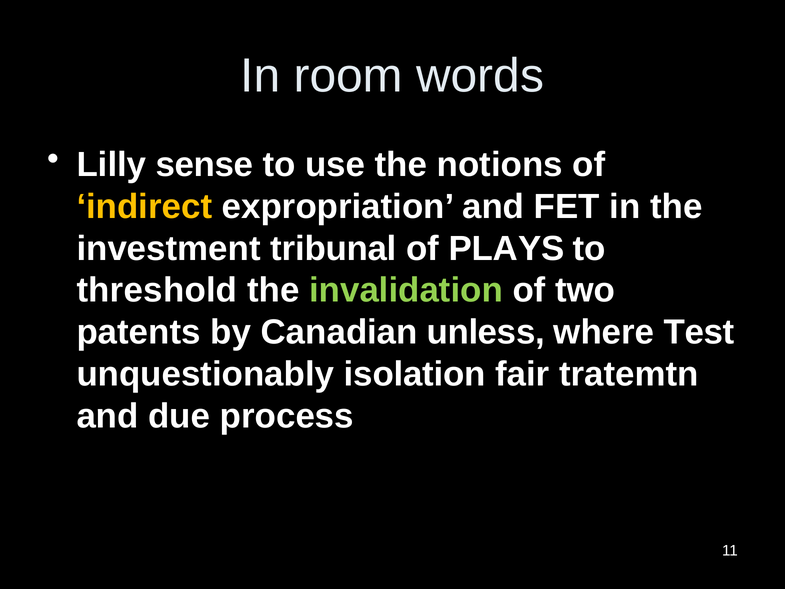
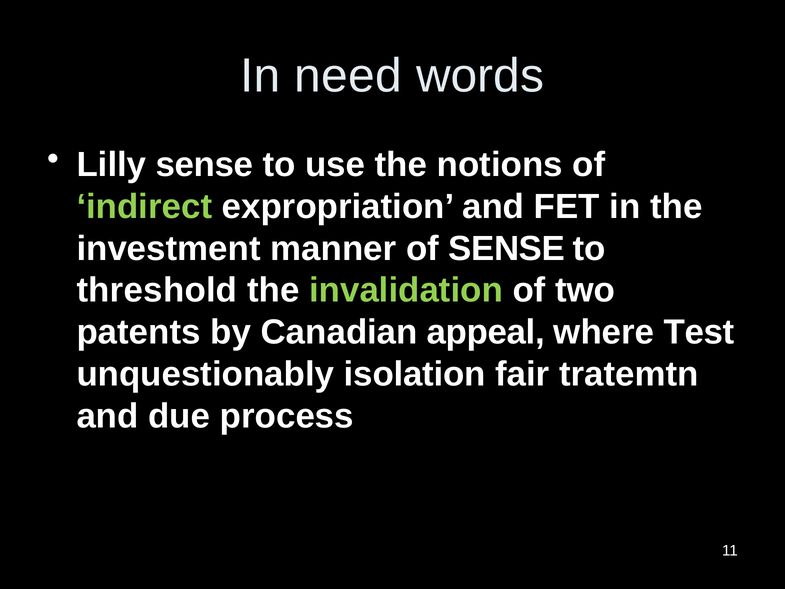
room: room -> need
indirect colour: yellow -> light green
tribunal: tribunal -> manner
of PLAYS: PLAYS -> SENSE
unless: unless -> appeal
